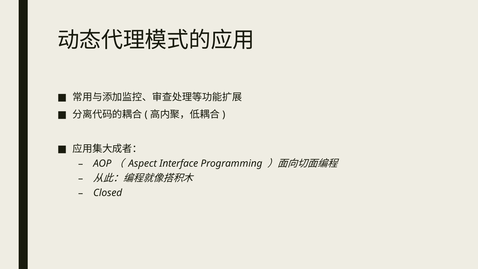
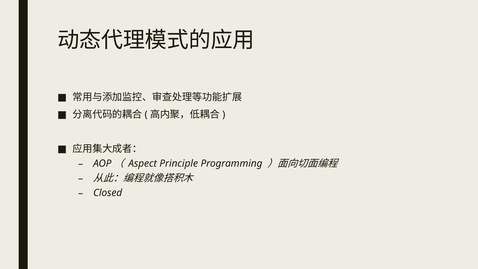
Interface: Interface -> Principle
